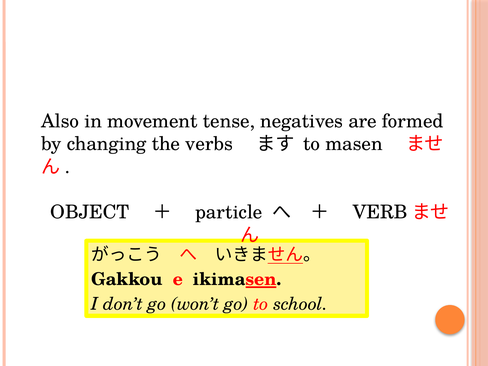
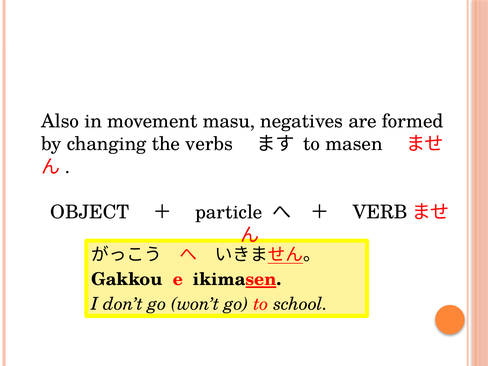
tense: tense -> masu
